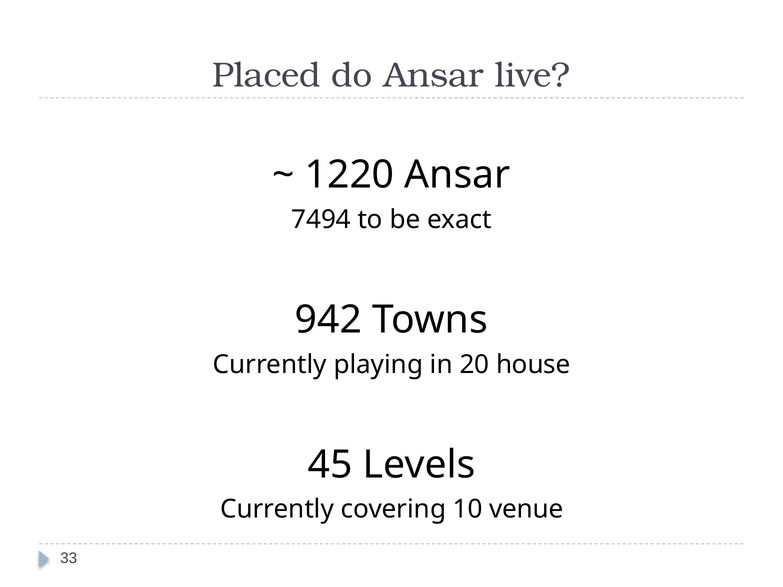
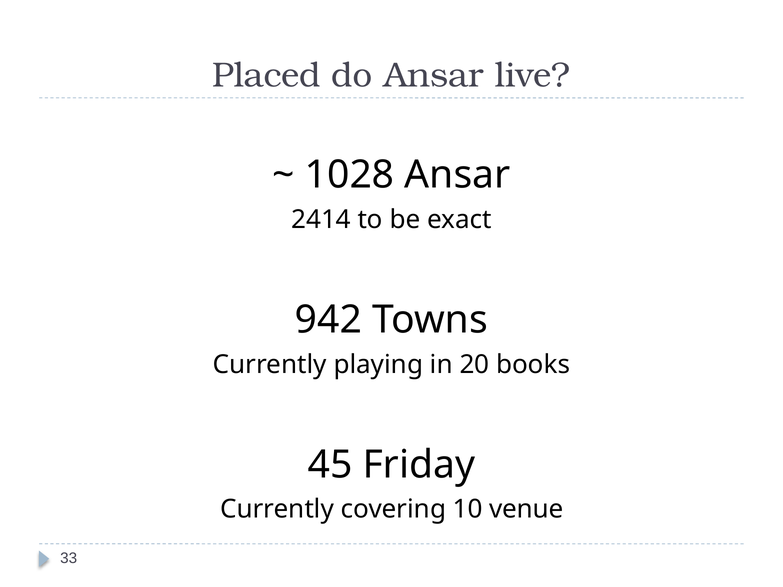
1220: 1220 -> 1028
7494: 7494 -> 2414
house: house -> books
Levels: Levels -> Friday
